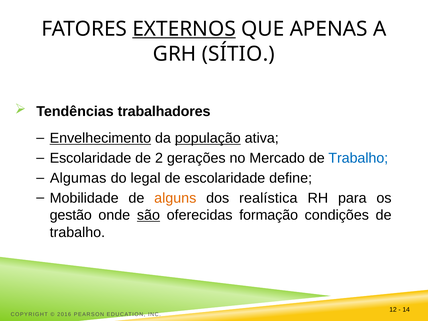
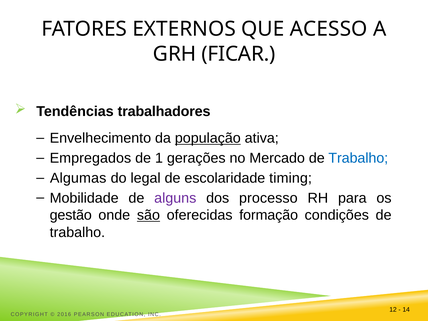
EXTERNOS underline: present -> none
APENAS: APENAS -> ACESSO
SÍTIO: SÍTIO -> FICAR
Envelhecimento underline: present -> none
Escolaridade at (91, 158): Escolaridade -> Empregados
2: 2 -> 1
define: define -> timing
alguns colour: orange -> purple
realística: realística -> processo
